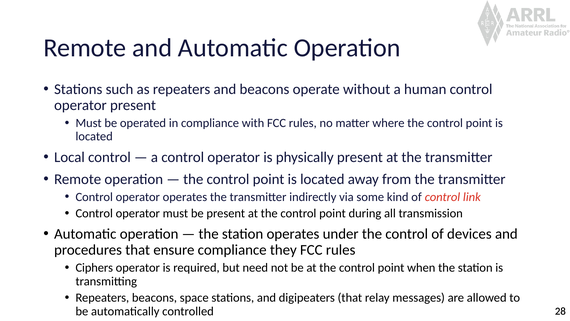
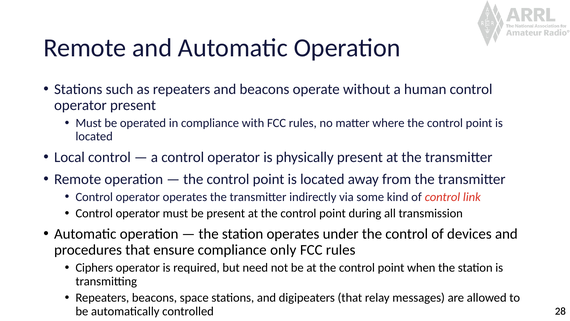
they: they -> only
